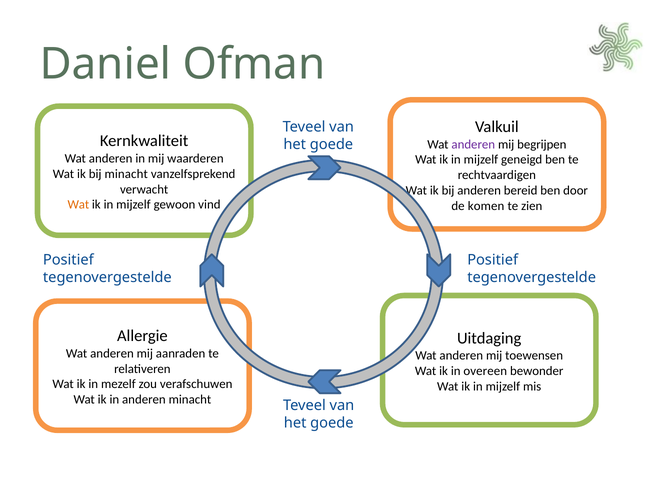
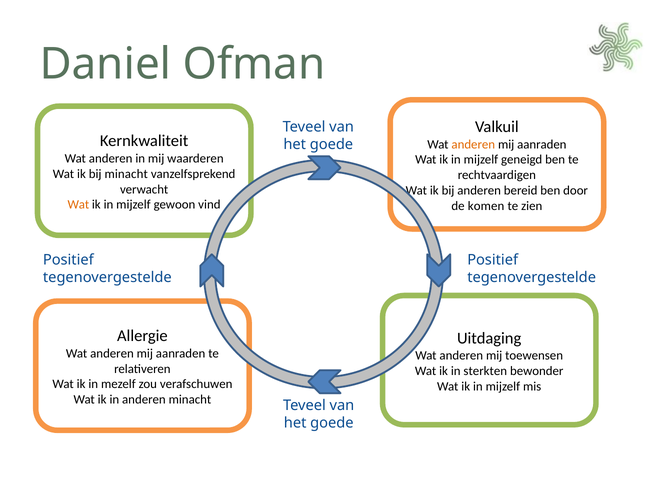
anderen at (473, 144) colour: purple -> orange
begrijpen at (542, 144): begrijpen -> aanraden
overeen: overeen -> sterkten
